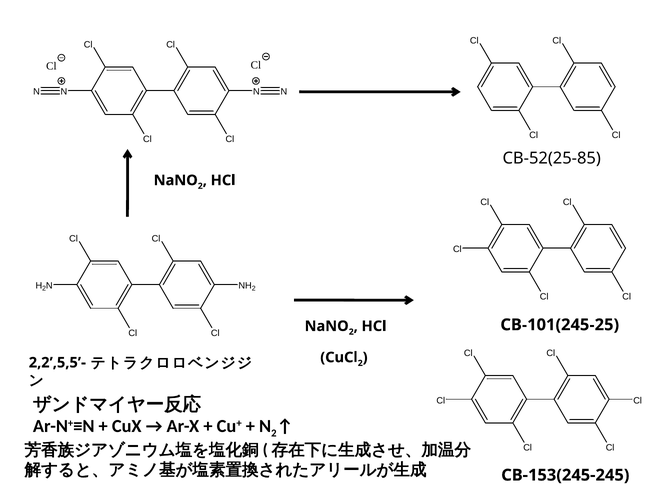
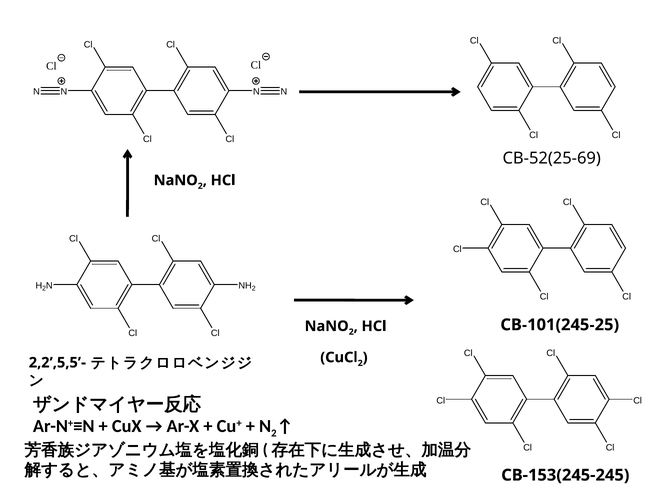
CB-52(25-85: CB-52(25-85 -> CB-52(25-69
